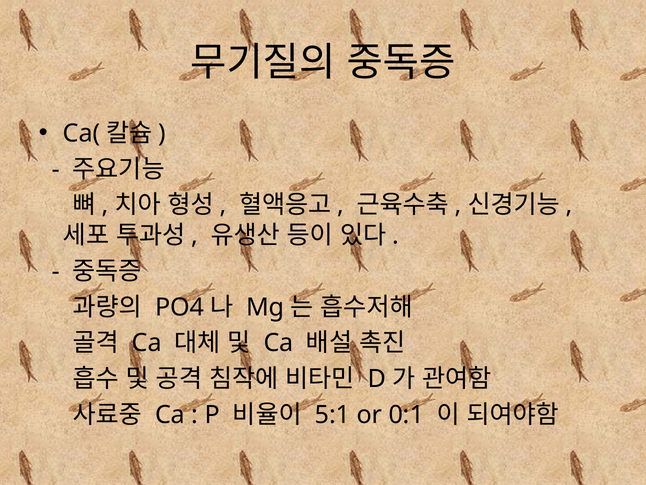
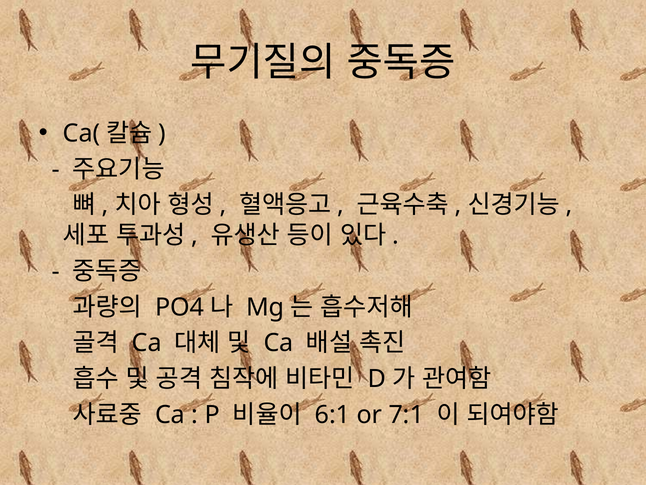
5:1: 5:1 -> 6:1
0:1: 0:1 -> 7:1
